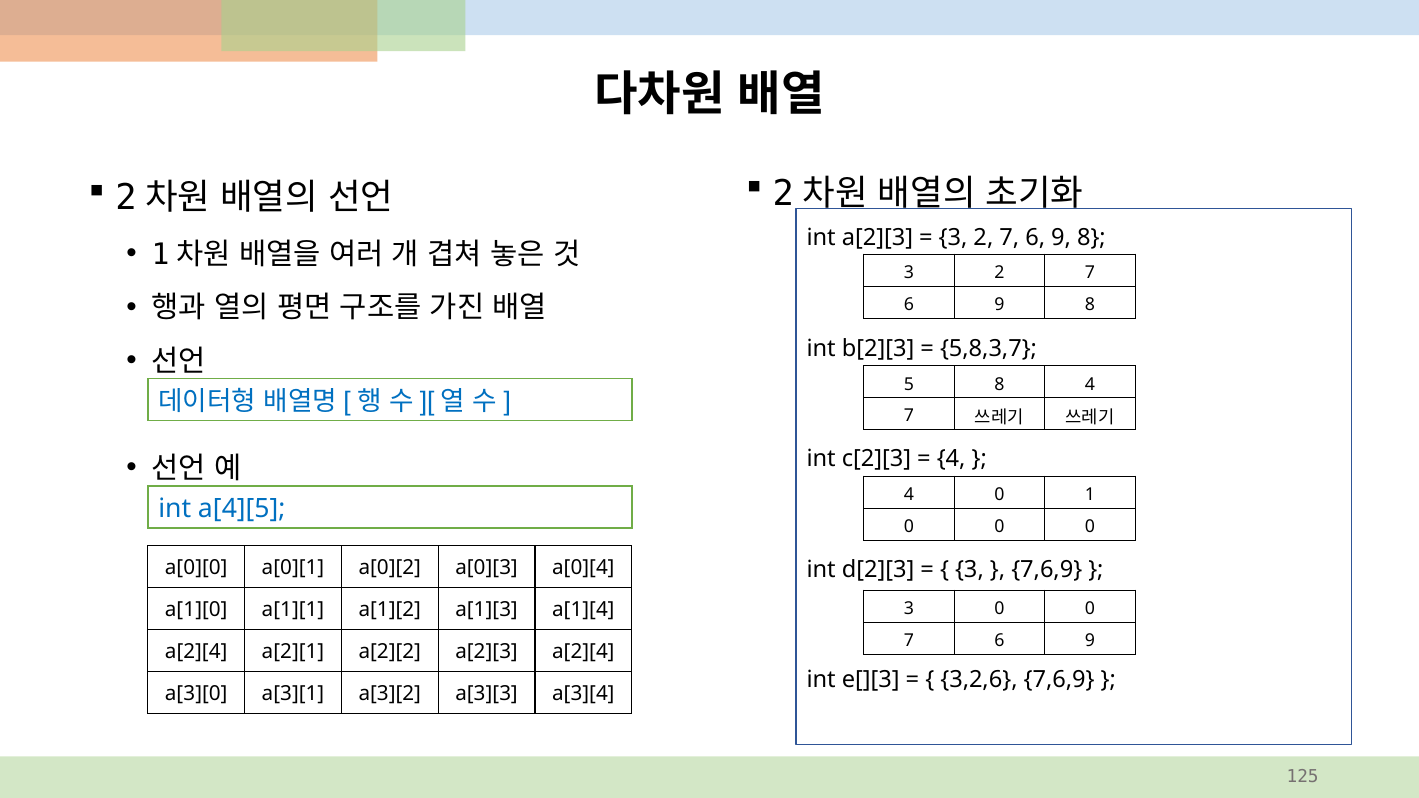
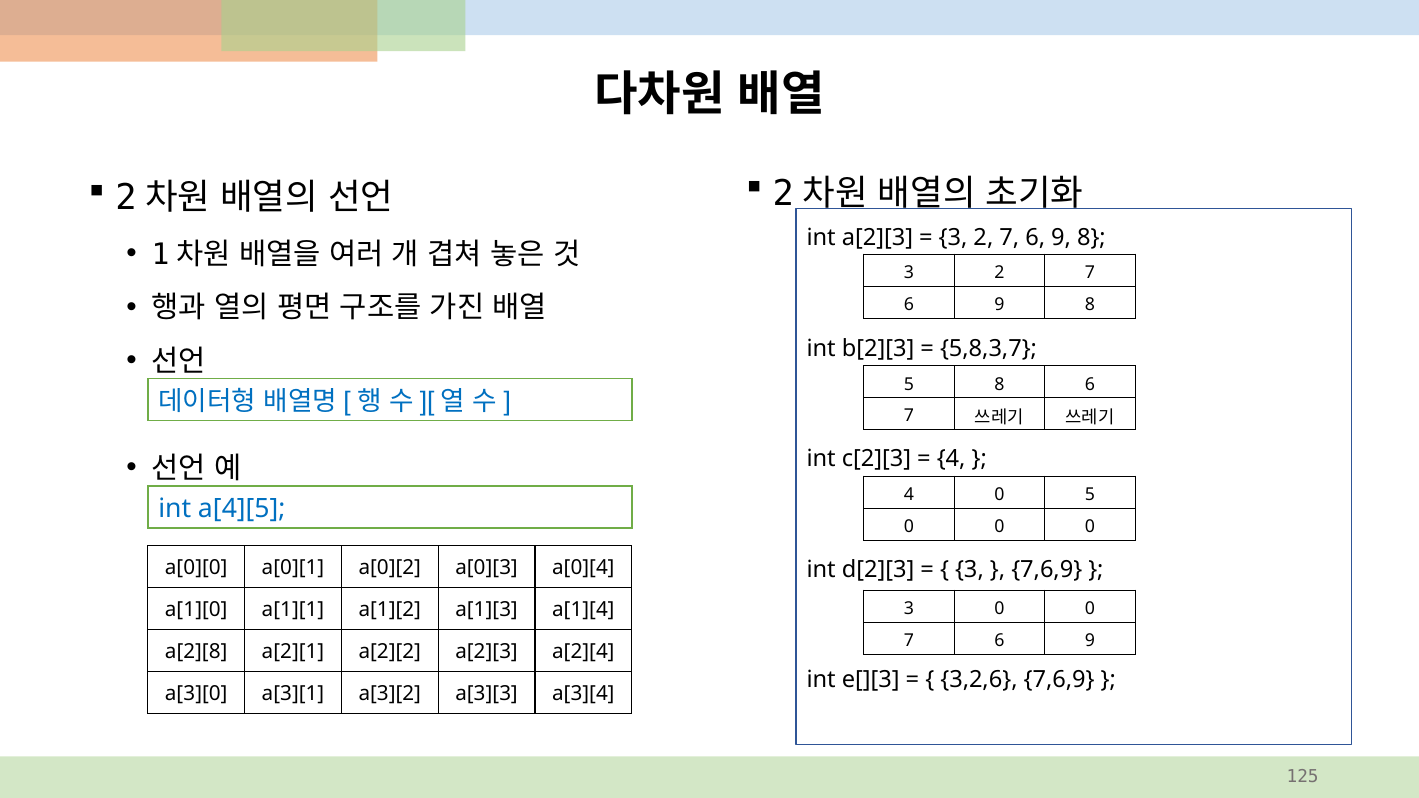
8 4: 4 -> 6
0 1: 1 -> 5
a[2][4 at (196, 652): a[2][4 -> a[2][8
